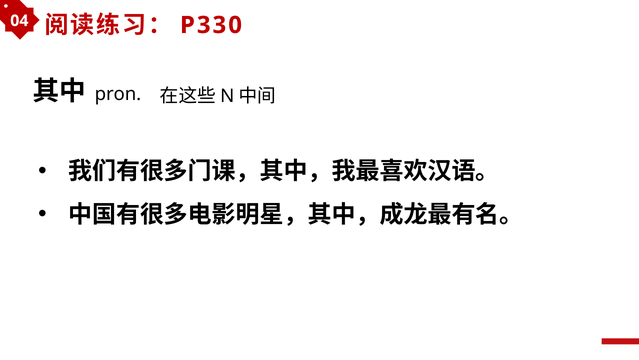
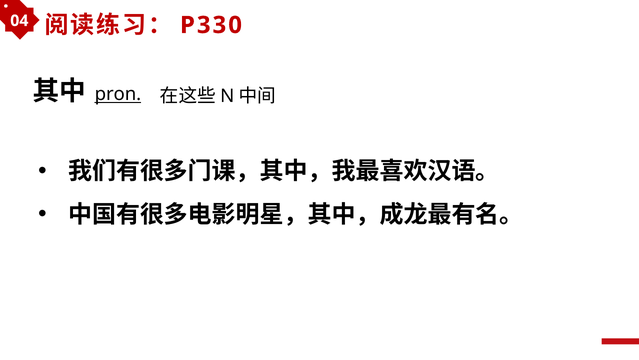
pron underline: none -> present
